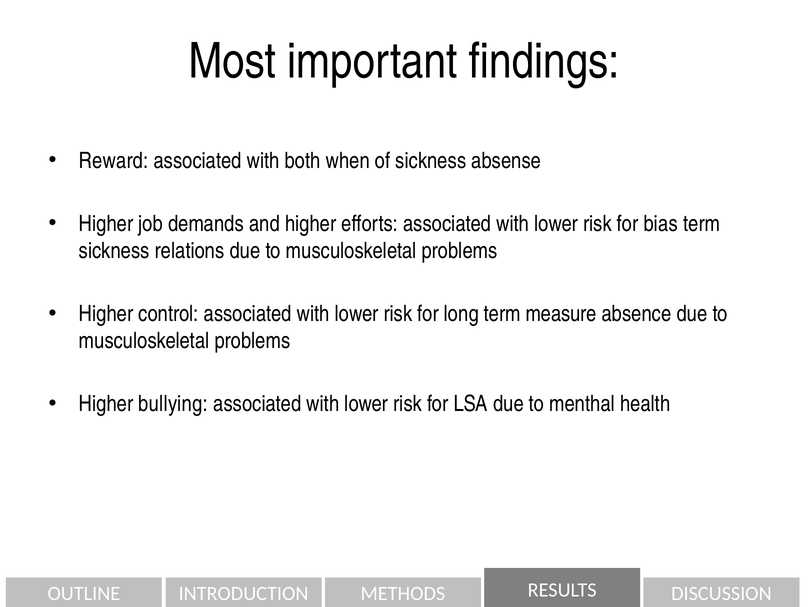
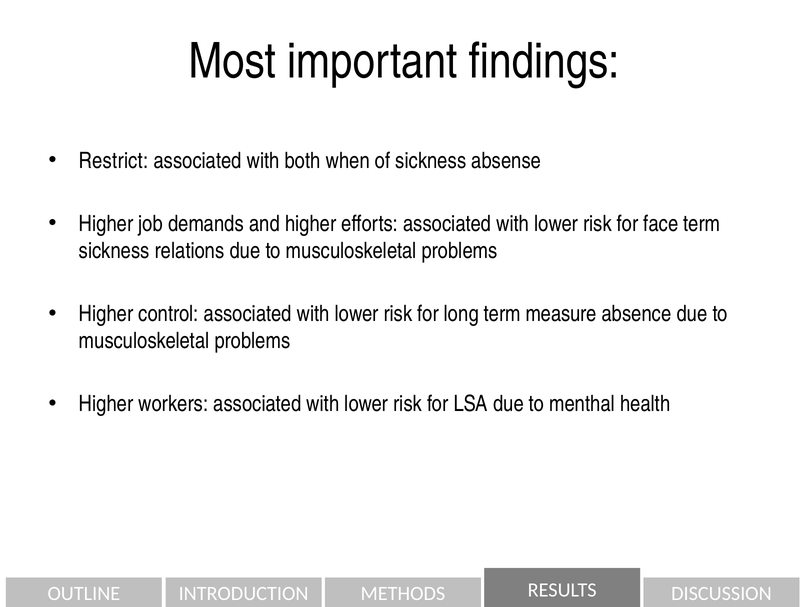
Reward: Reward -> Restrict
bias: bias -> face
bullying: bullying -> workers
